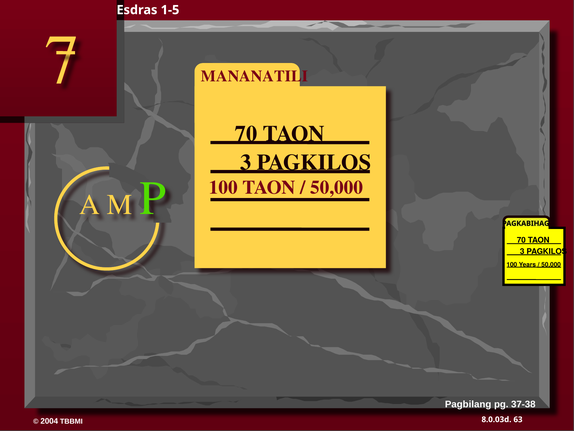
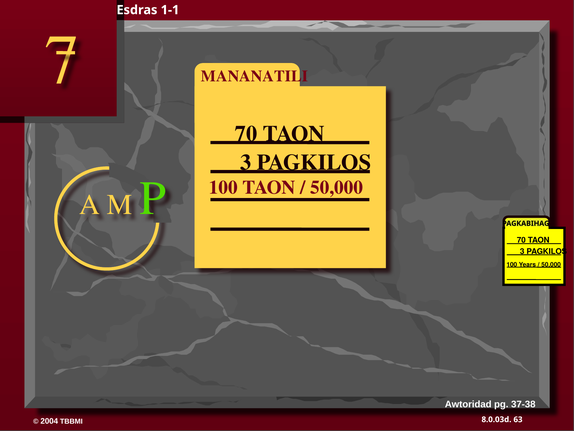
1-5: 1-5 -> 1-1
Pagbilang: Pagbilang -> Awtoridad
